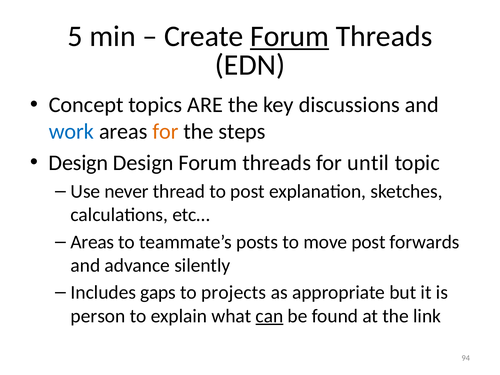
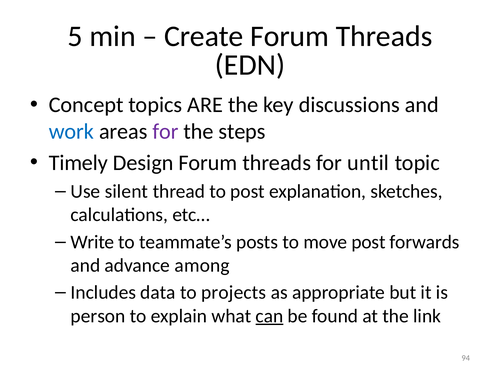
Forum at (290, 36) underline: present -> none
for at (166, 132) colour: orange -> purple
Design at (78, 163): Design -> Timely
never: never -> silent
Areas at (92, 242): Areas -> Write
silently: silently -> among
gaps: gaps -> data
